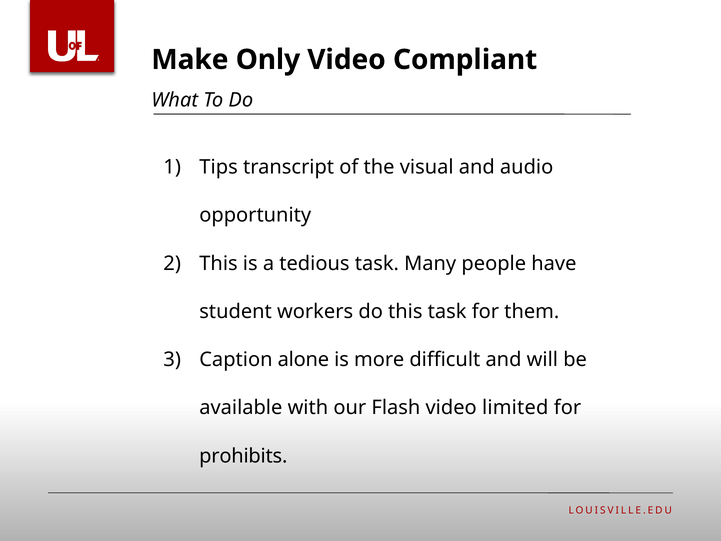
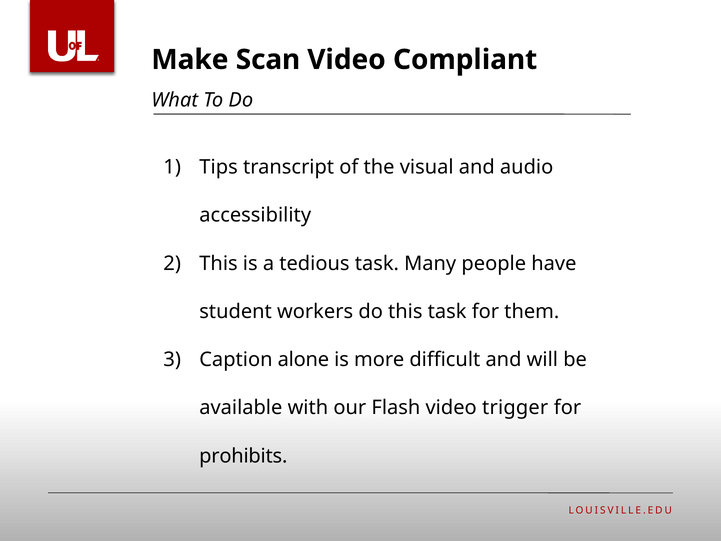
Only: Only -> Scan
opportunity: opportunity -> accessibility
limited: limited -> trigger
